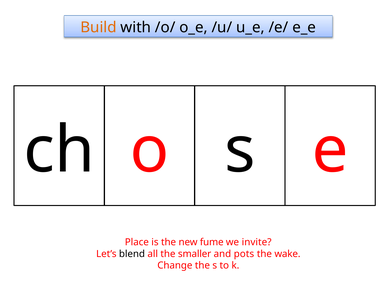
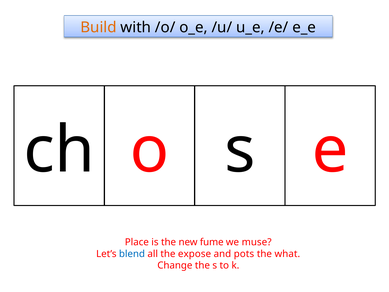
invite: invite -> muse
blend colour: black -> blue
smaller: smaller -> expose
wake: wake -> what
